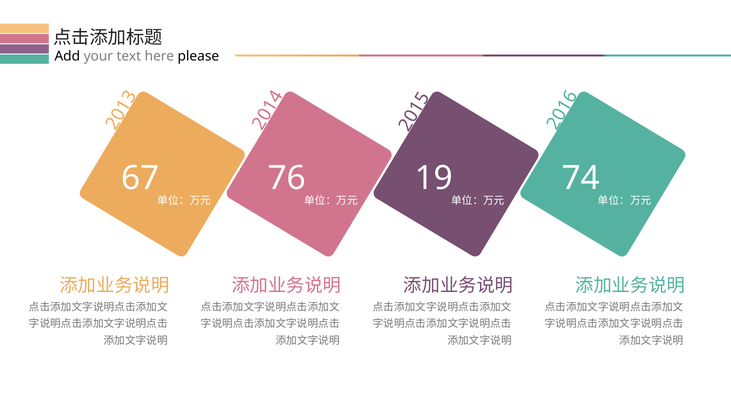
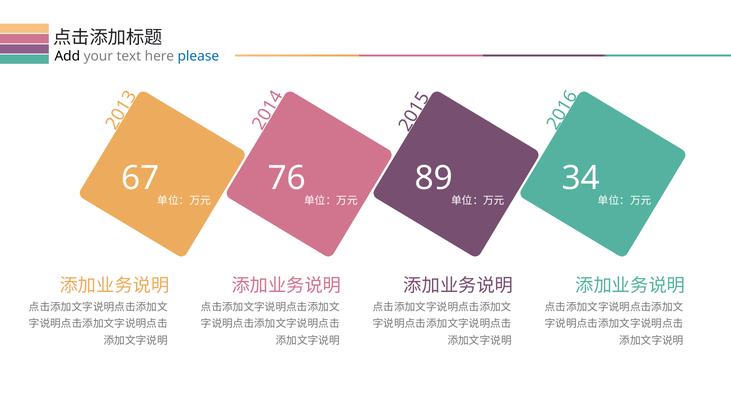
please colour: black -> blue
19: 19 -> 89
74: 74 -> 34
